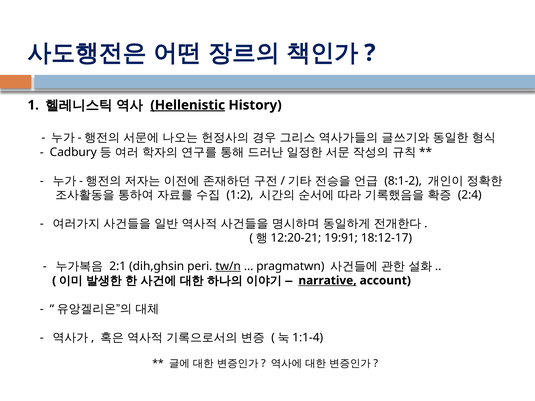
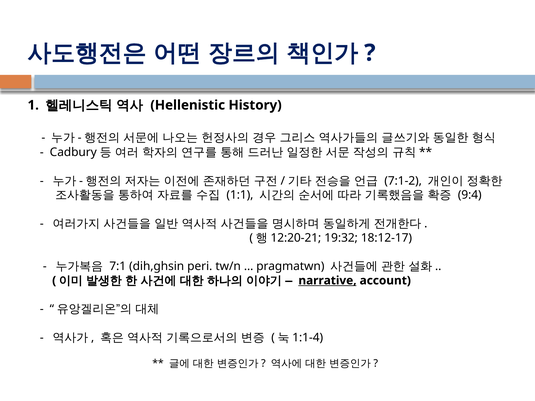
Hellenistic underline: present -> none
8:1-2: 8:1-2 -> 7:1-2
1:2: 1:2 -> 1:1
2:4: 2:4 -> 9:4
19:91: 19:91 -> 19:32
2:1: 2:1 -> 7:1
tw/n underline: present -> none
